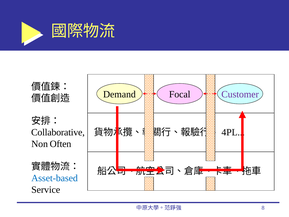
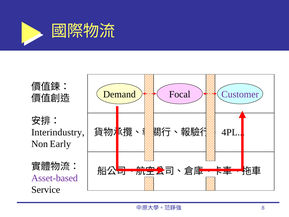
Collaborative: Collaborative -> Interindustry
Often: Often -> Early
Asset-based colour: blue -> purple
